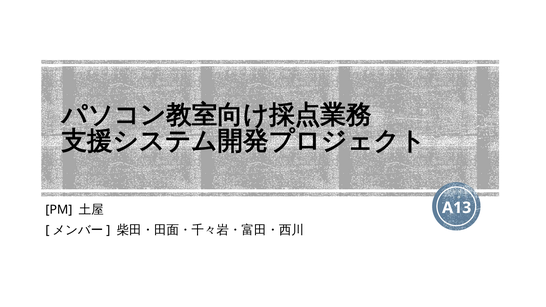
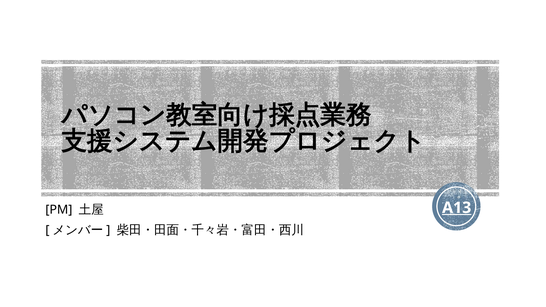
A13 underline: none -> present
